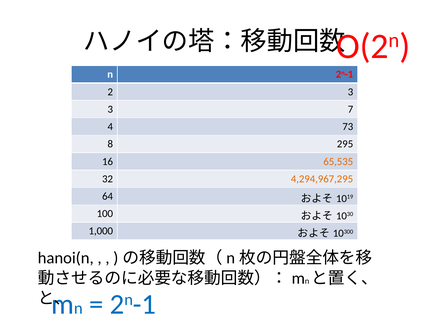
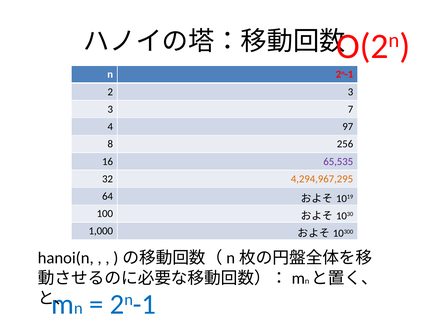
73: 73 -> 97
295: 295 -> 256
65,535 colour: orange -> purple
